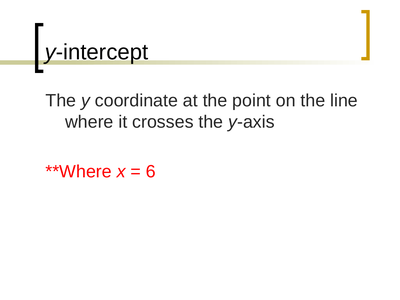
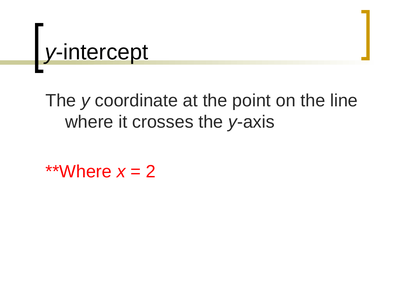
6: 6 -> 2
